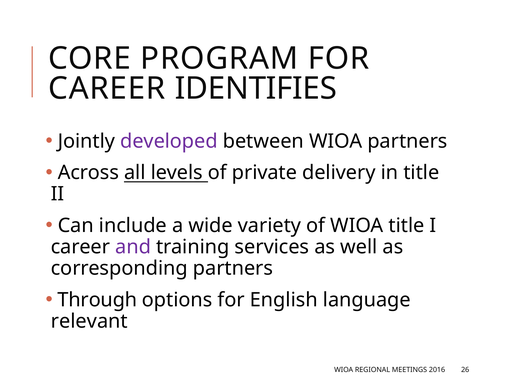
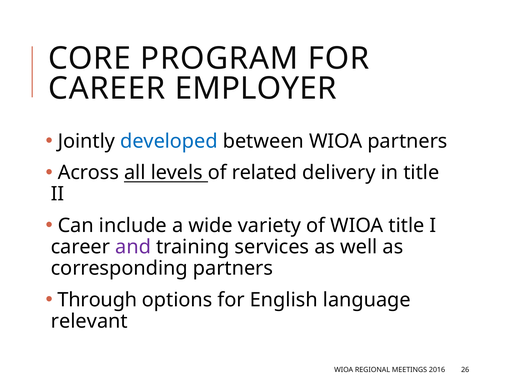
IDENTIFIES: IDENTIFIES -> EMPLOYER
developed colour: purple -> blue
private: private -> related
